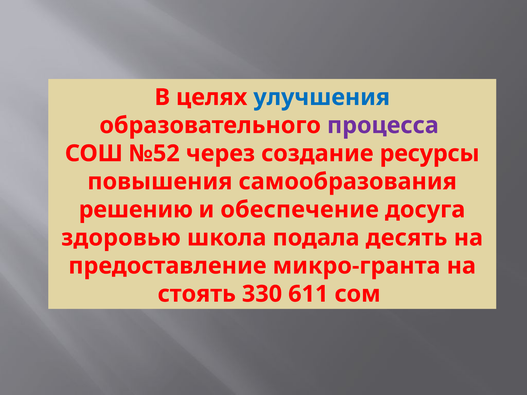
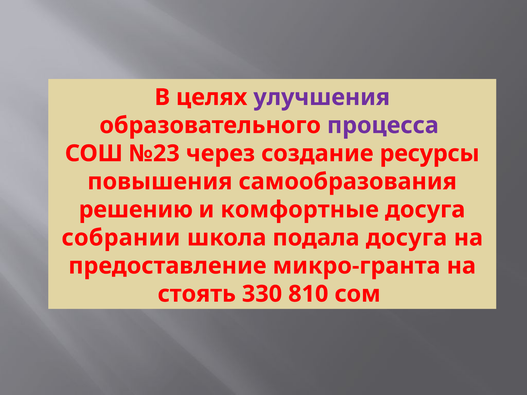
улучшения colour: blue -> purple
№52: №52 -> №23
обеспечение: обеспечение -> комфортные
здоровью: здоровью -> собрании
подала десять: десять -> досуга
611: 611 -> 810
